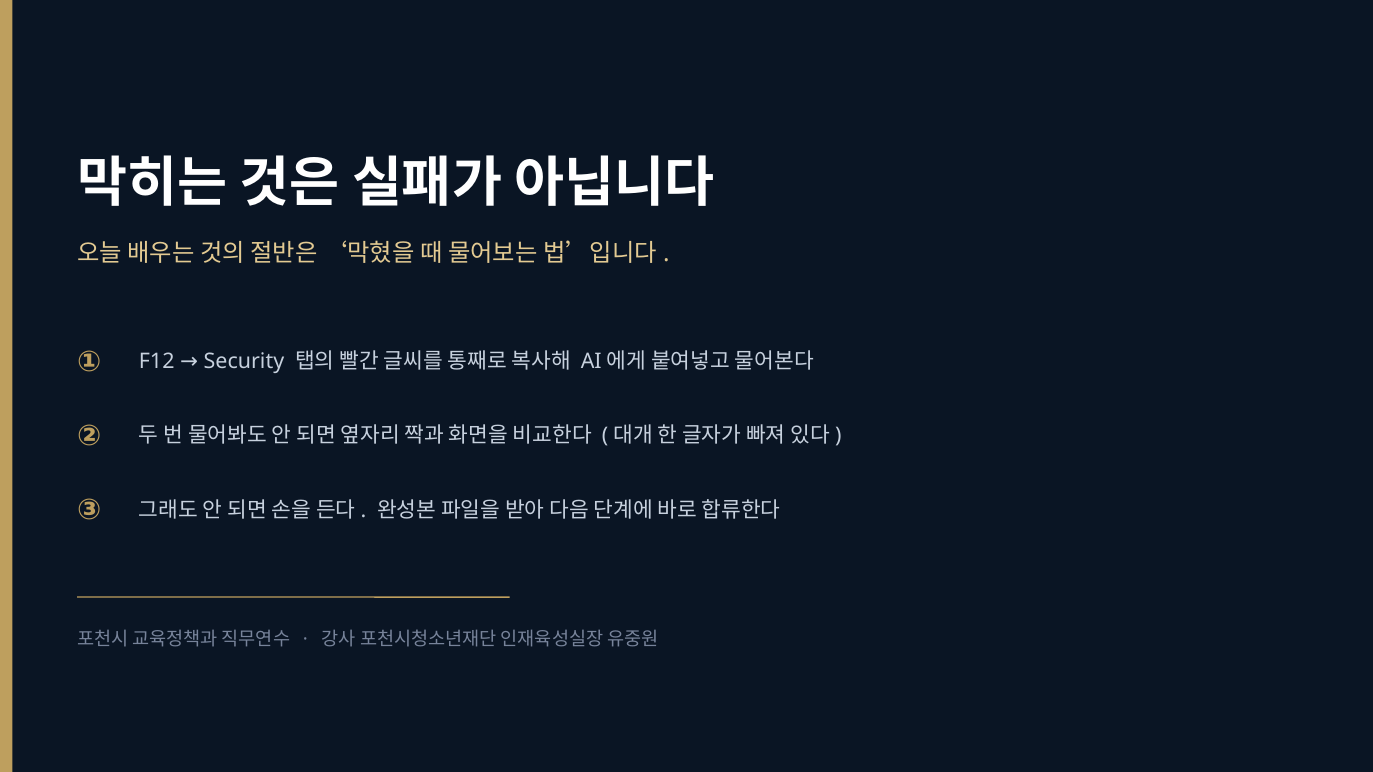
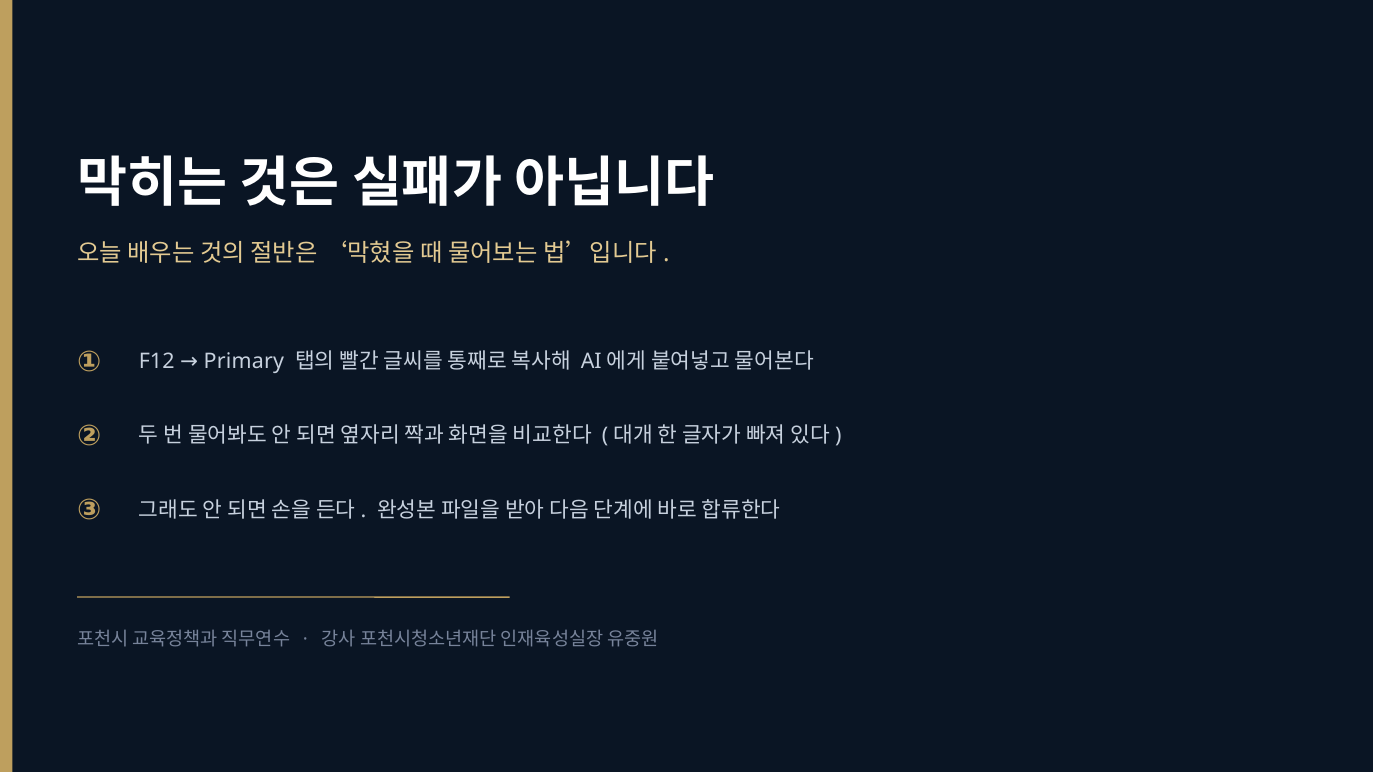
Security: Security -> Primary
